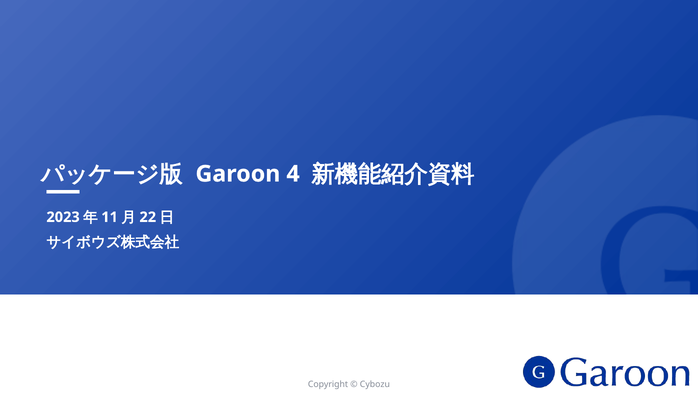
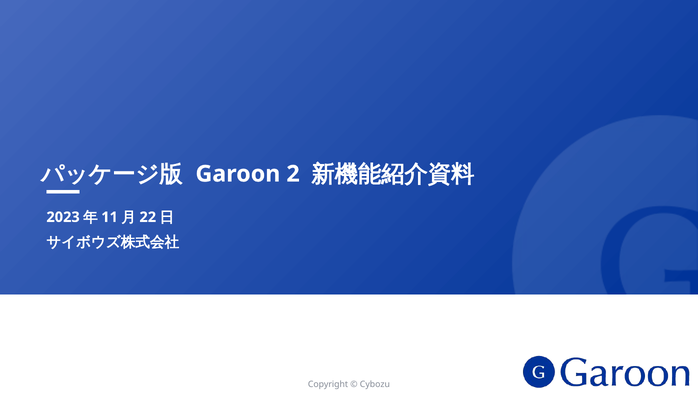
4: 4 -> 2
